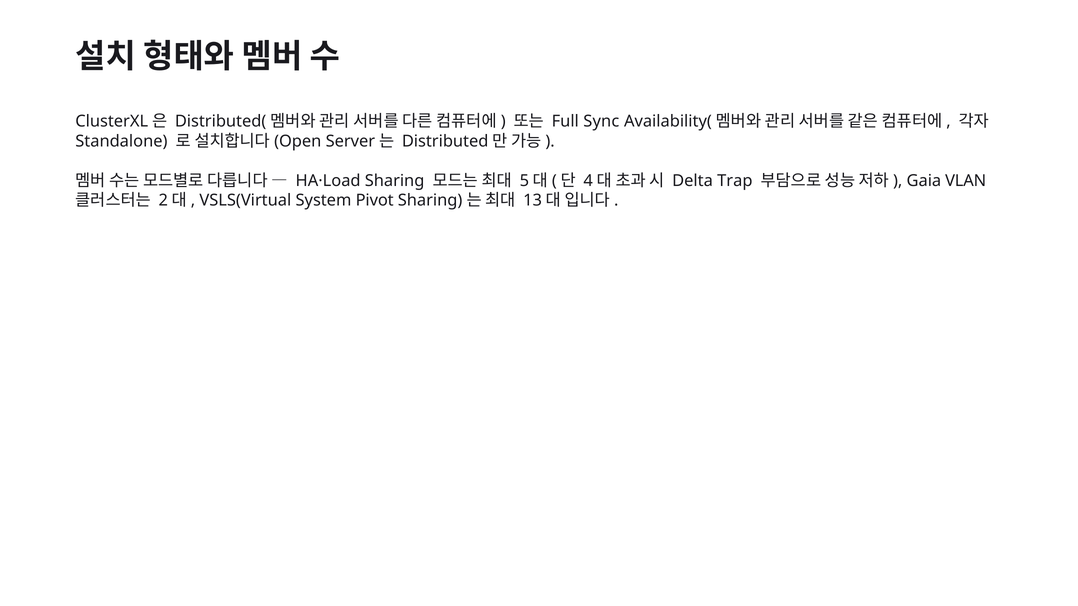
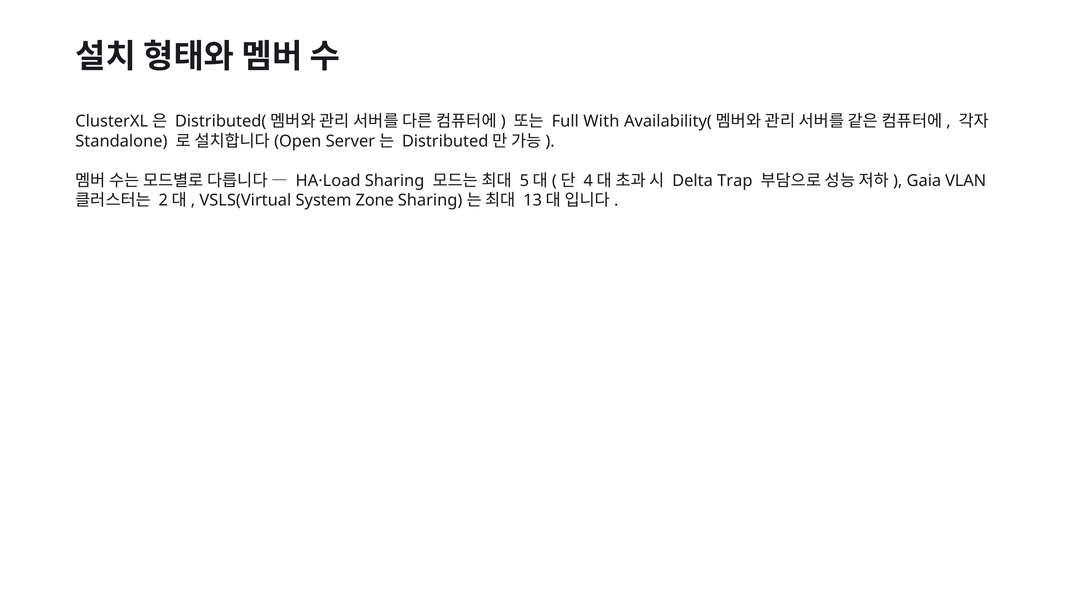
Sync: Sync -> With
Pivot: Pivot -> Zone
